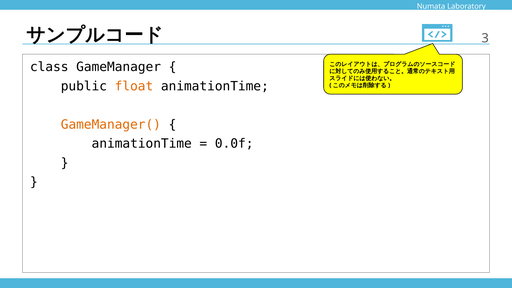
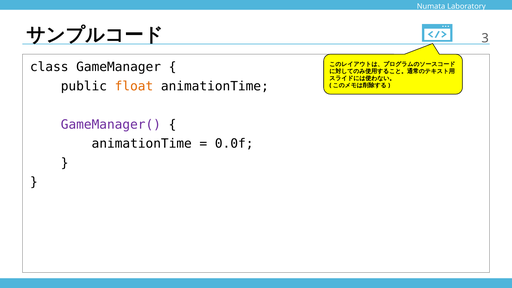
GameManager( colour: orange -> purple
